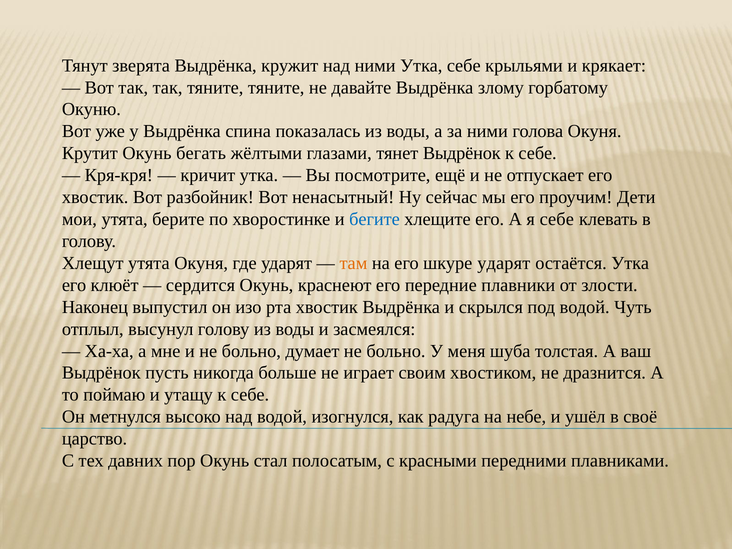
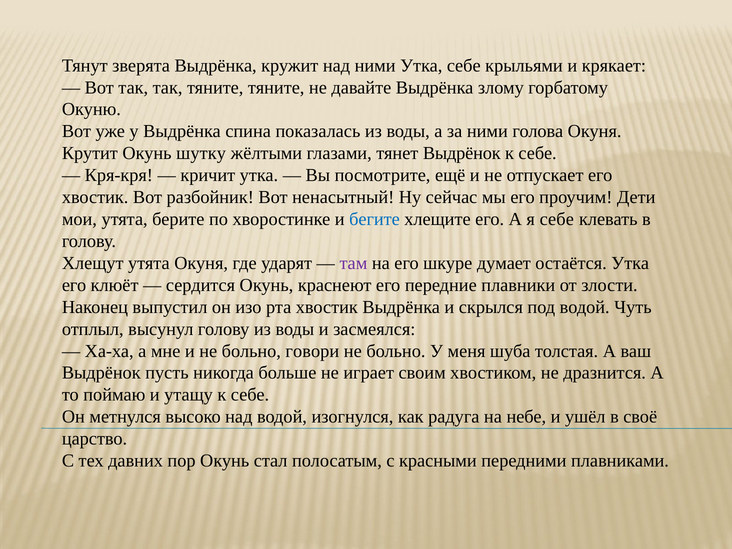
бегать: бегать -> шутку
там colour: orange -> purple
шкуре ударят: ударят -> думает
думает: думает -> говори
